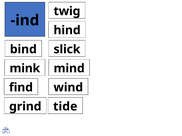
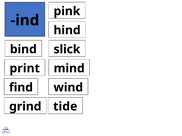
twig: twig -> pink
mink: mink -> print
